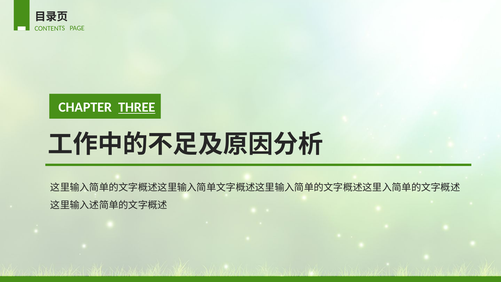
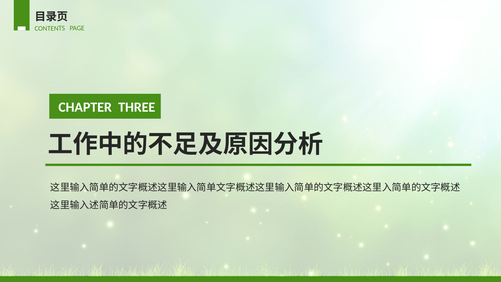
THREE underline: present -> none
